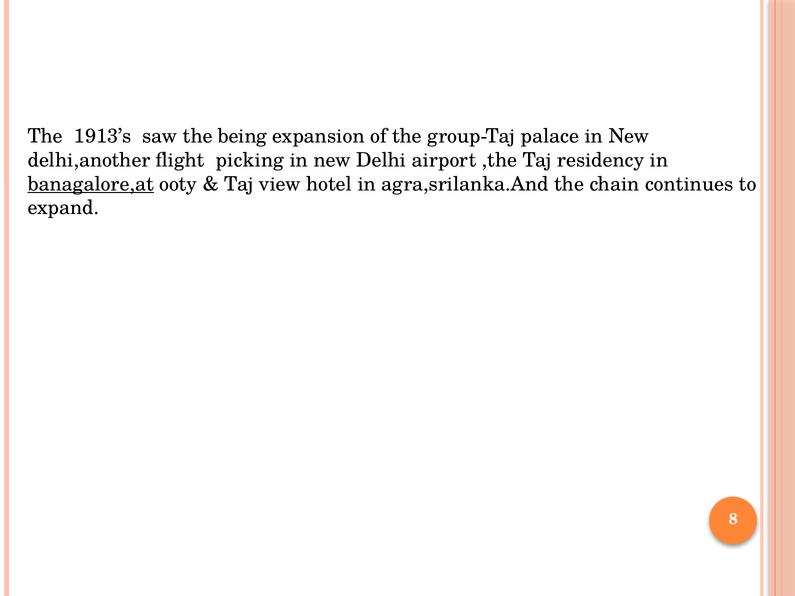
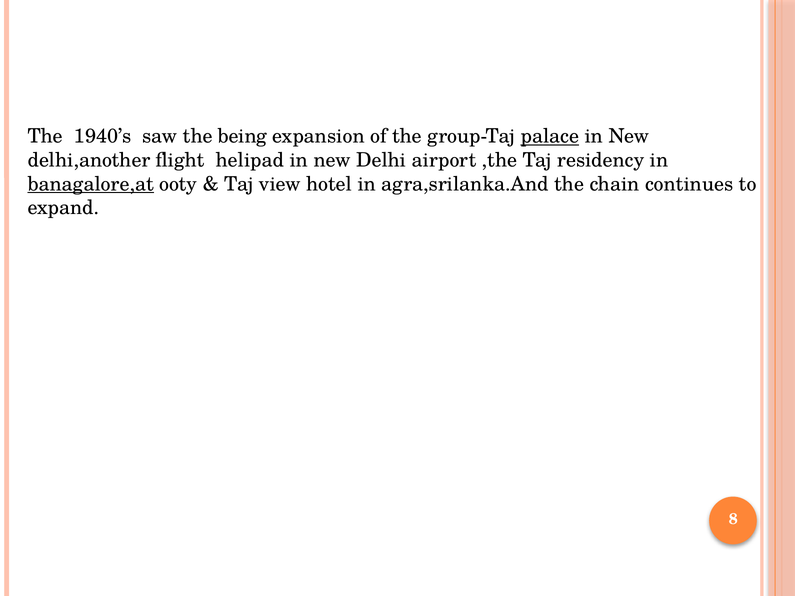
1913’s: 1913’s -> 1940’s
palace underline: none -> present
picking: picking -> helipad
